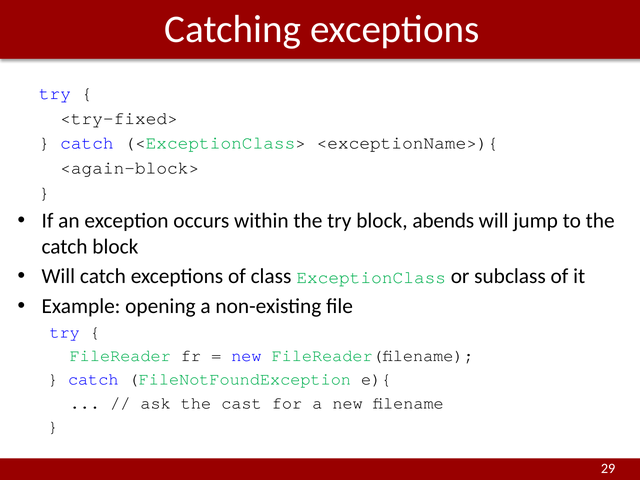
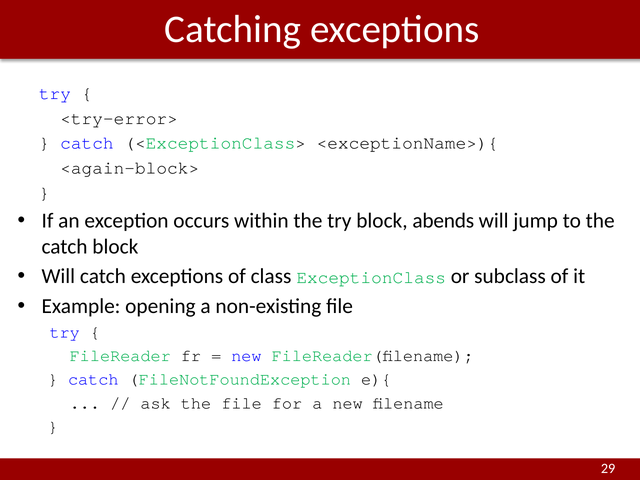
<try-fixed>: <try-fixed> -> <try-error>
the cast: cast -> file
